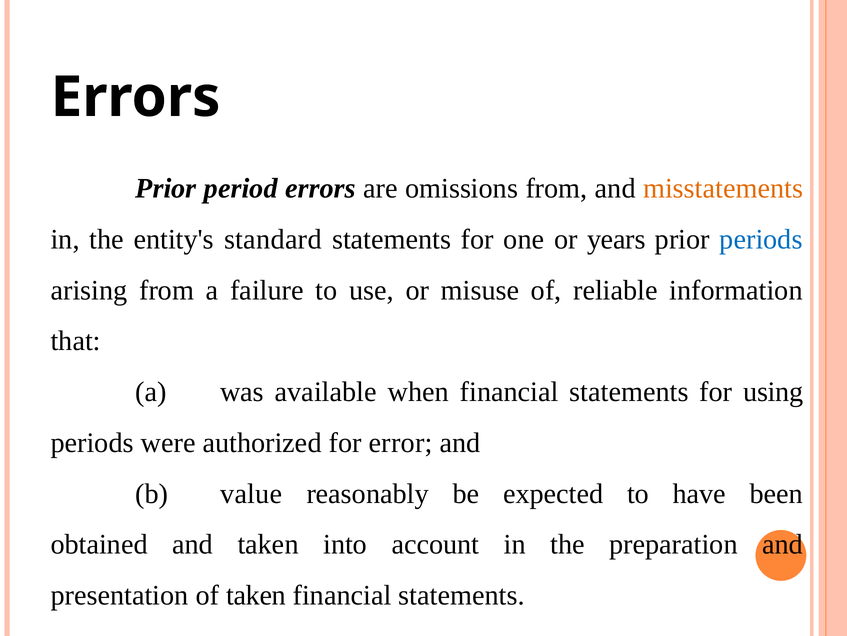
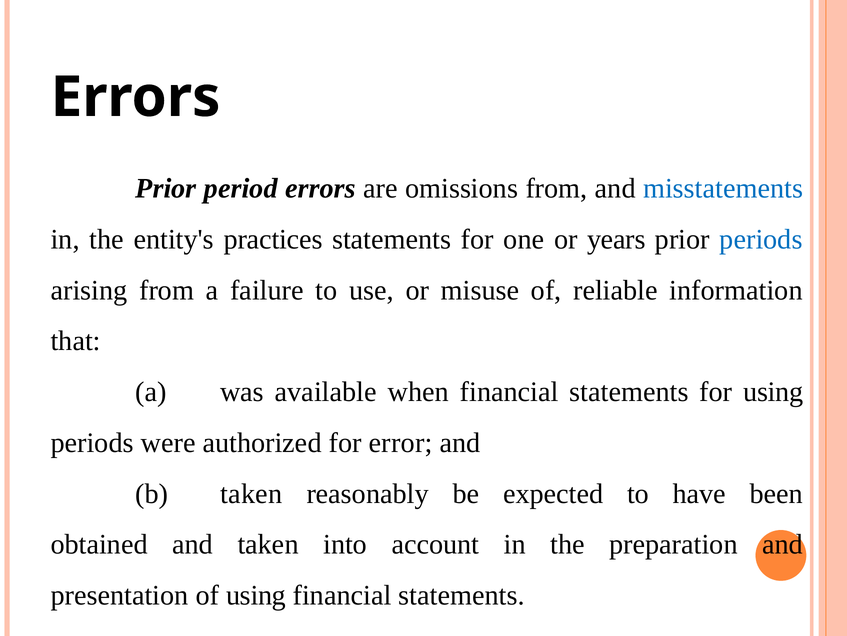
misstatements colour: orange -> blue
standard: standard -> practices
b value: value -> taken
of taken: taken -> using
